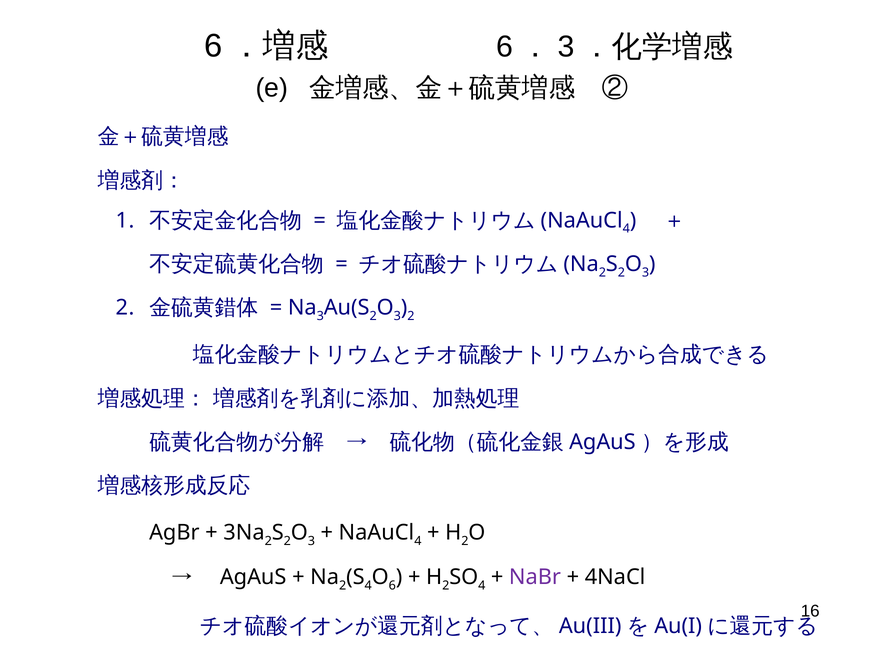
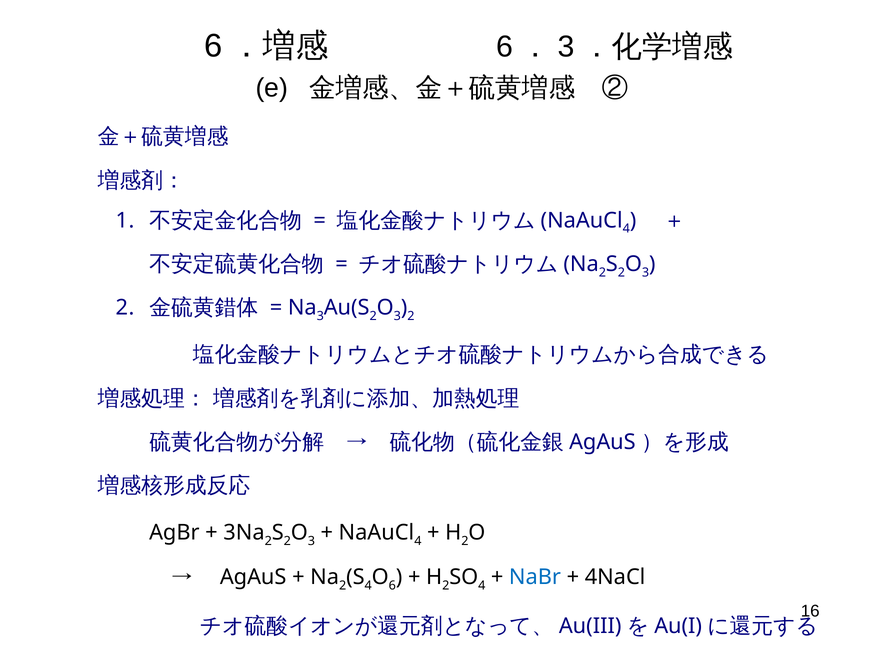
NaBr colour: purple -> blue
